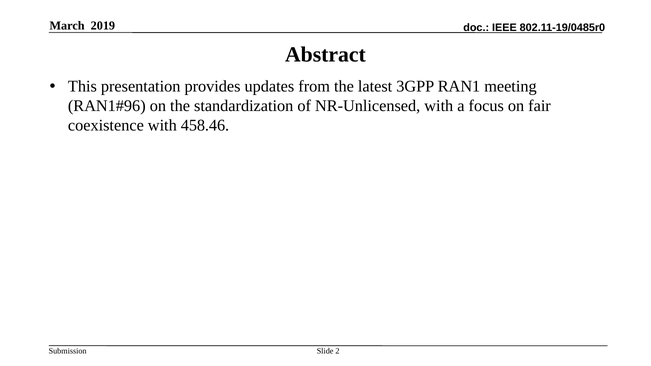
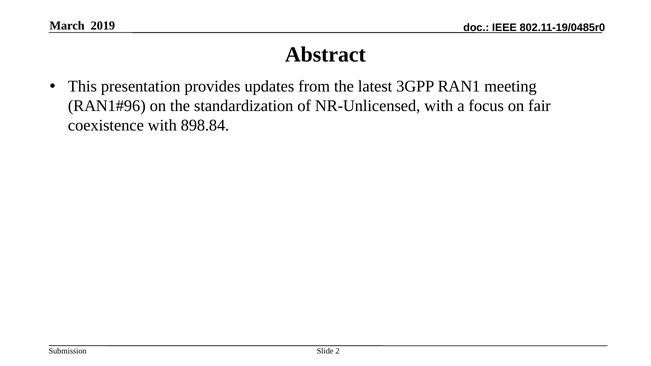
458.46: 458.46 -> 898.84
